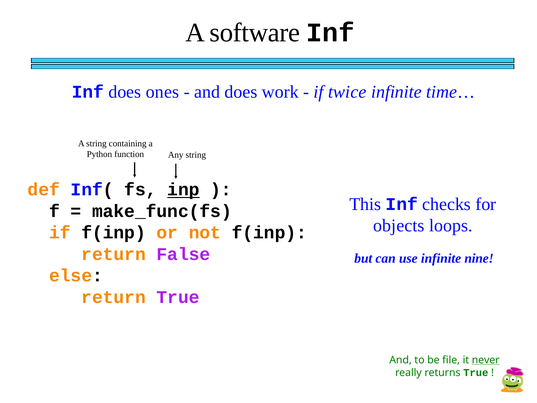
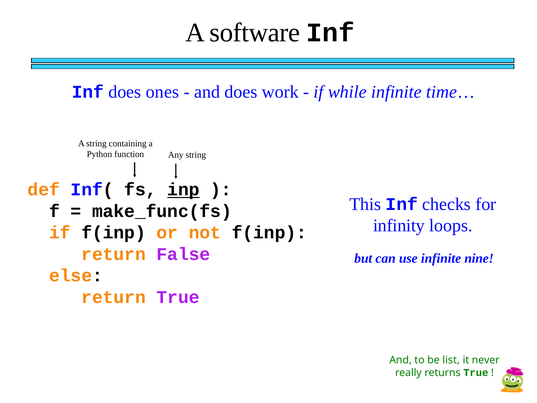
twice: twice -> while
objects: objects -> infinity
file: file -> list
never underline: present -> none
